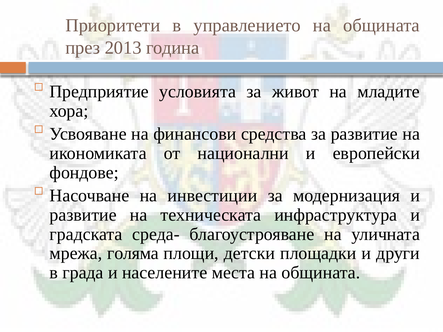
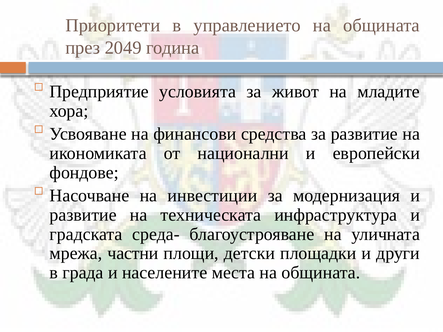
2013: 2013 -> 2049
голяма: голяма -> частни
